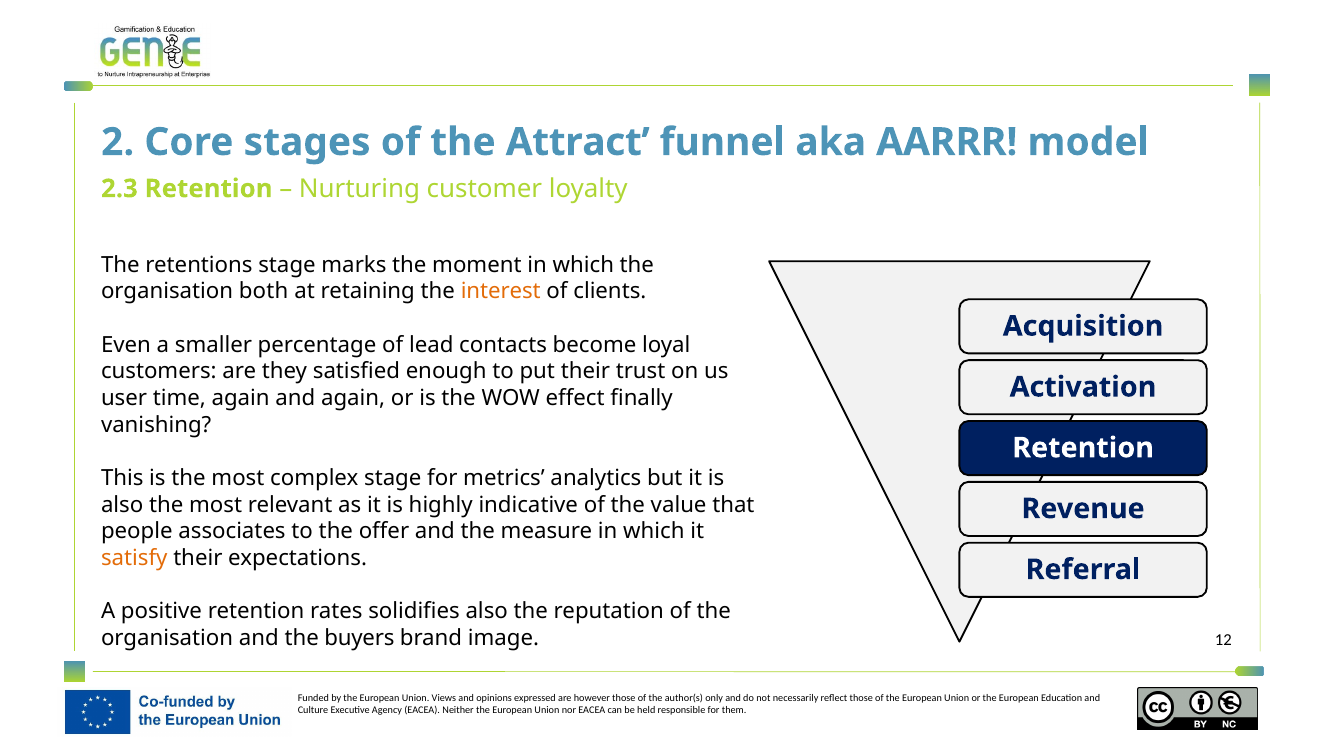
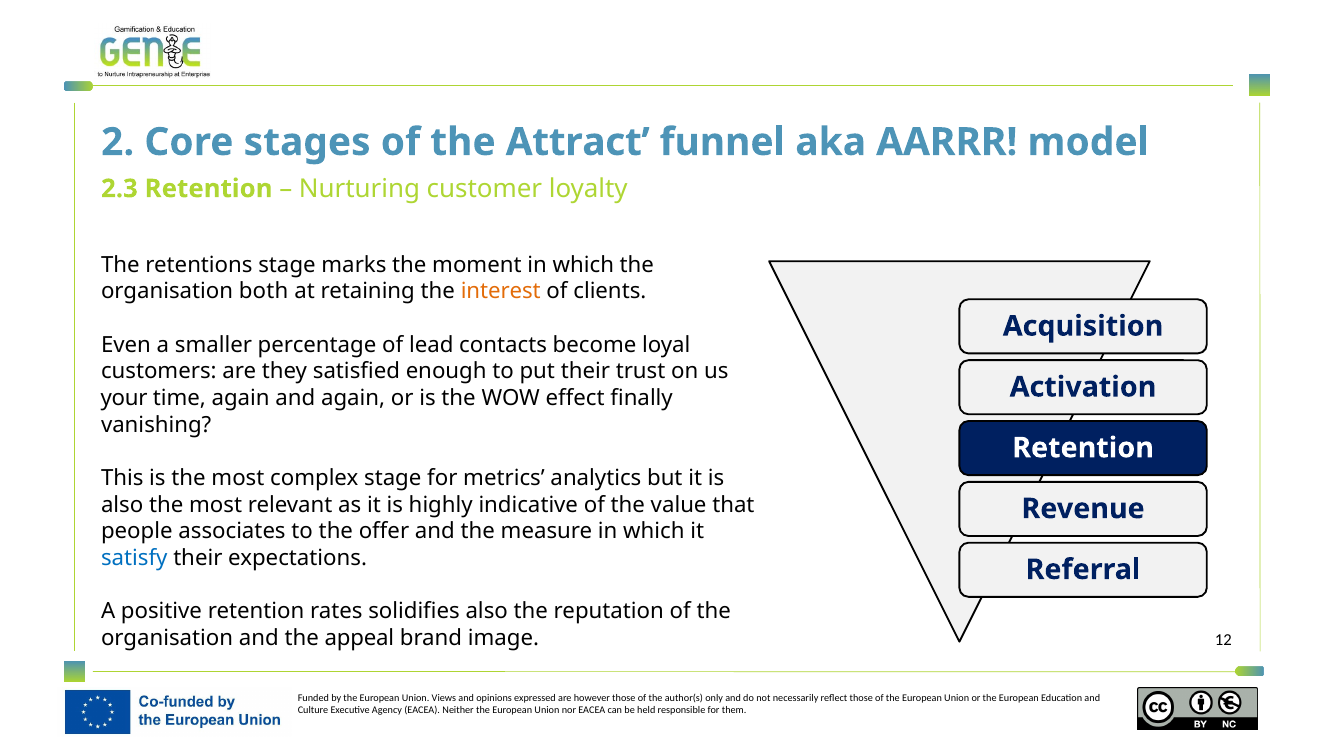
user: user -> your
satisfy colour: orange -> blue
buyers: buyers -> appeal
